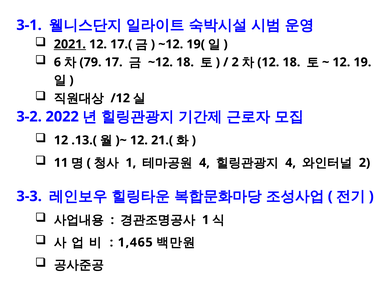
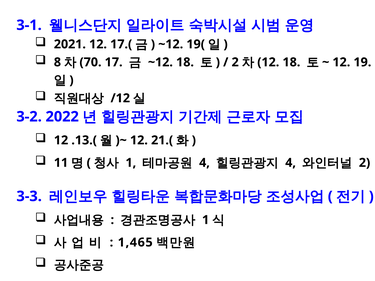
2021 underline: present -> none
6: 6 -> 8
79: 79 -> 70
